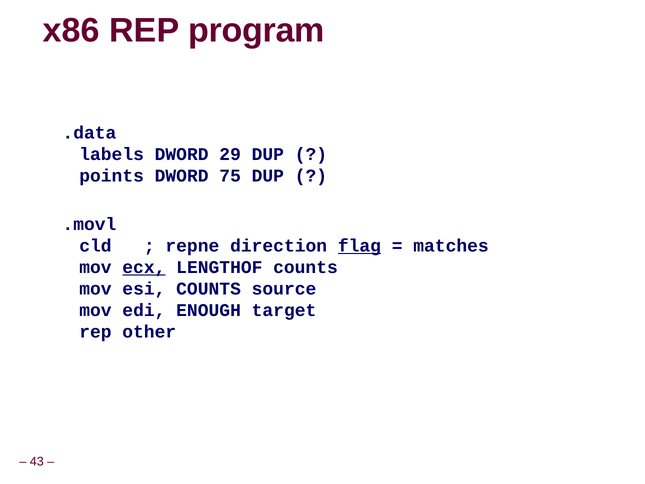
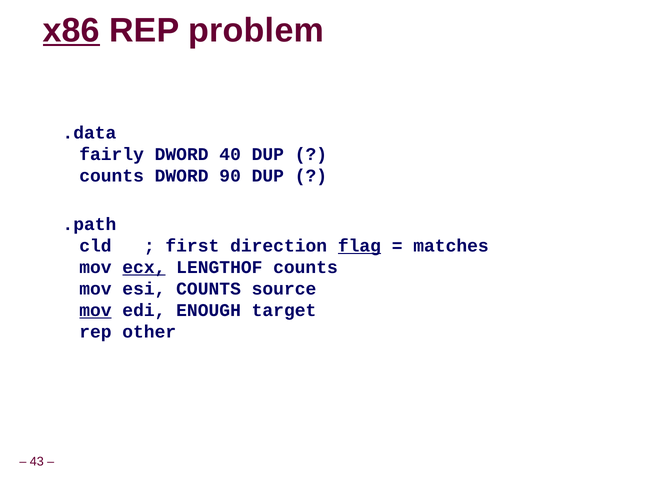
x86 underline: none -> present
program: program -> problem
labels: labels -> fairly
29: 29 -> 40
points at (112, 176): points -> counts
75: 75 -> 90
.movl: .movl -> .path
repne: repne -> first
mov at (95, 310) underline: none -> present
